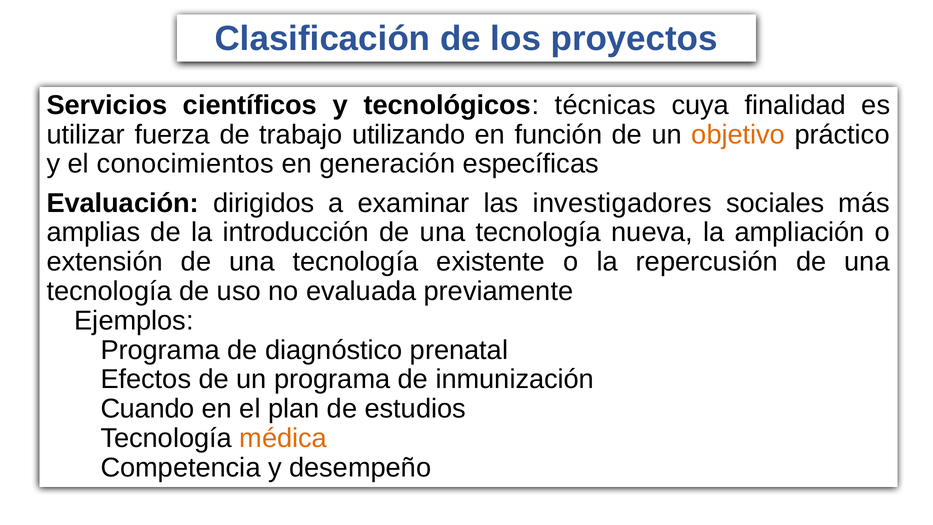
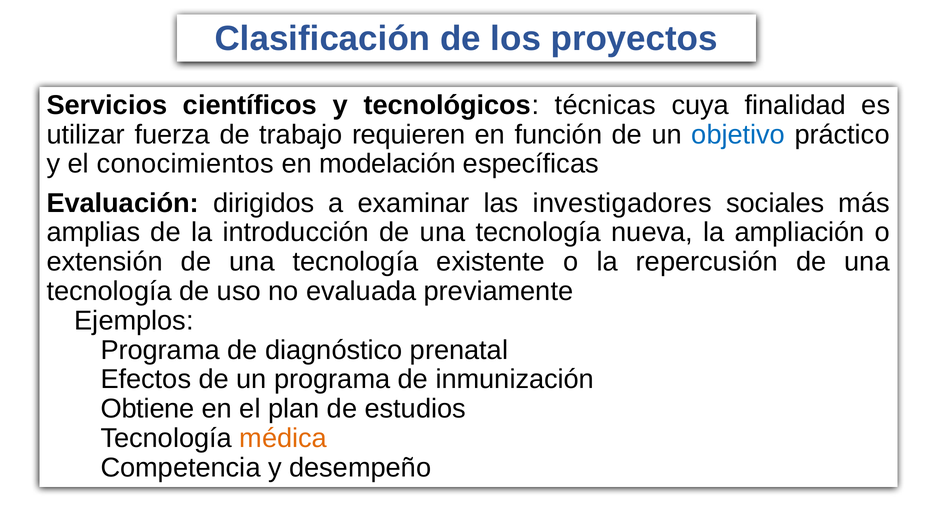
utilizando: utilizando -> requieren
objetivo colour: orange -> blue
generación: generación -> modelación
Cuando: Cuando -> Obtiene
